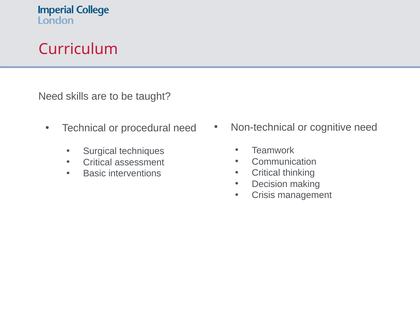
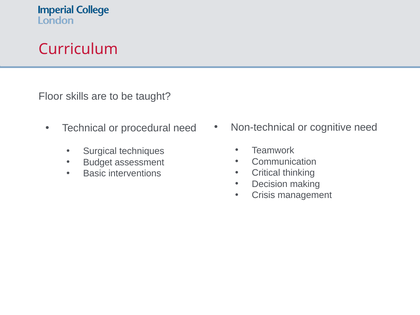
Need at (51, 96): Need -> Floor
Critical at (98, 162): Critical -> Budget
